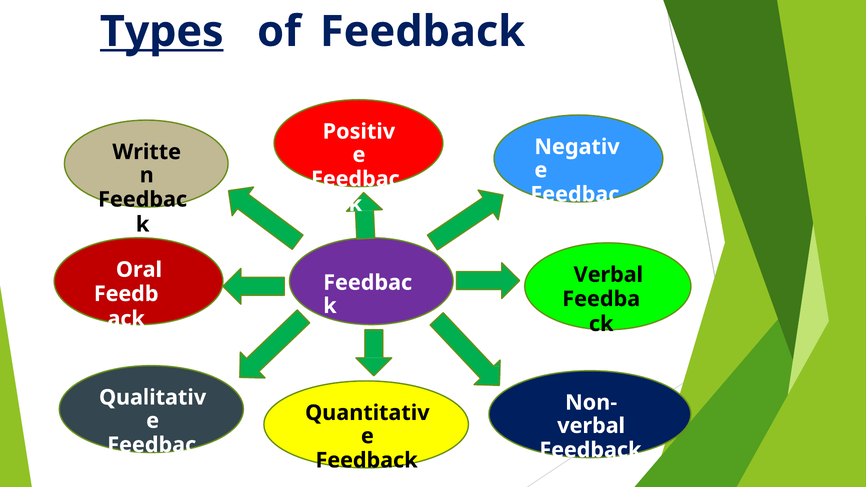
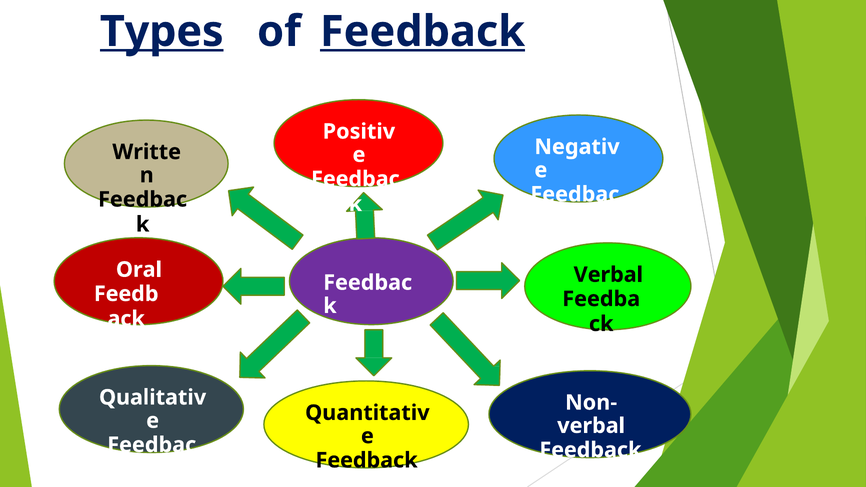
Feedback at (422, 32) underline: none -> present
